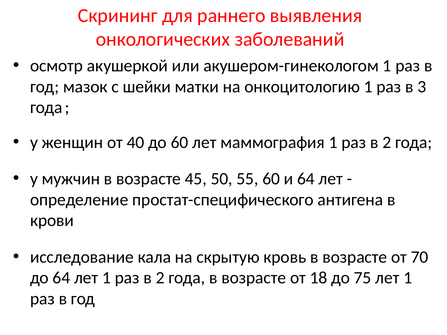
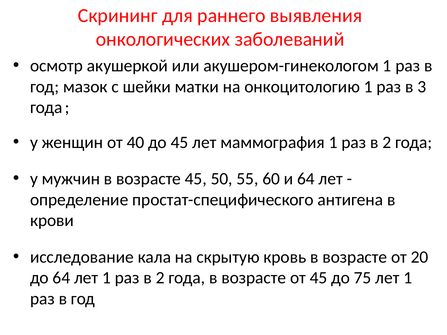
до 60: 60 -> 45
70: 70 -> 20
от 18: 18 -> 45
